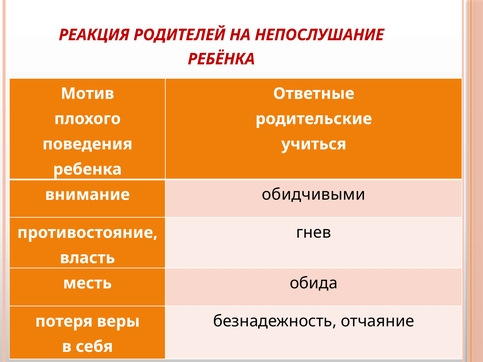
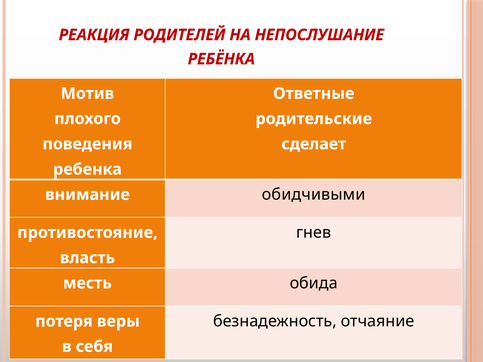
учиться: учиться -> сделает
